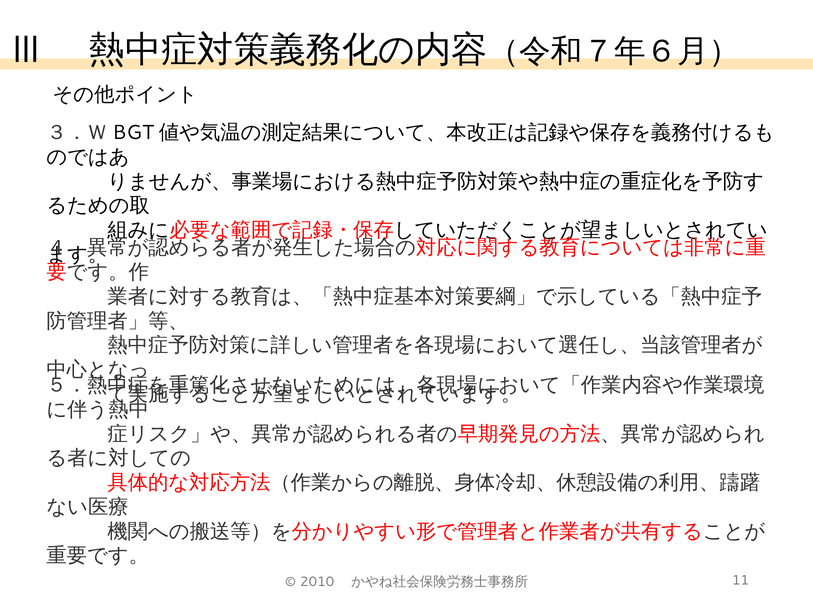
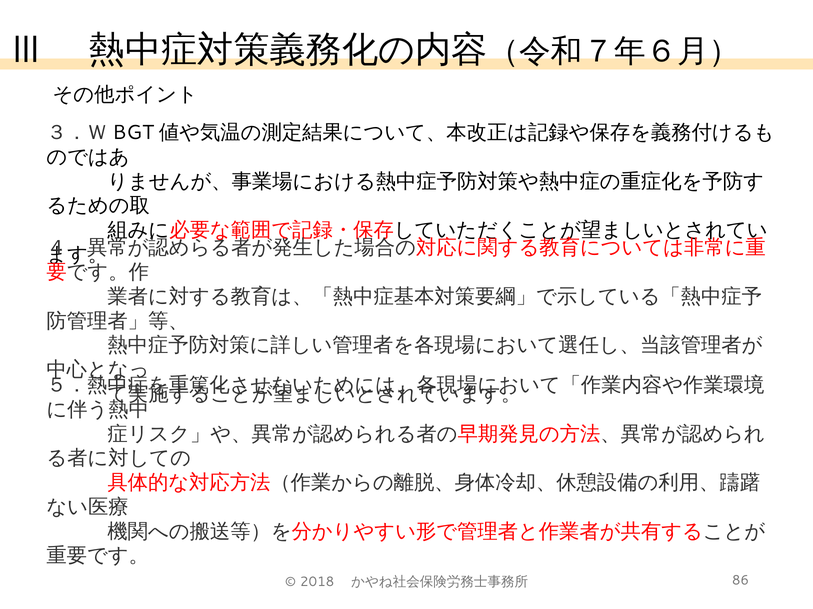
2010: 2010 -> 2018
11: 11 -> 86
